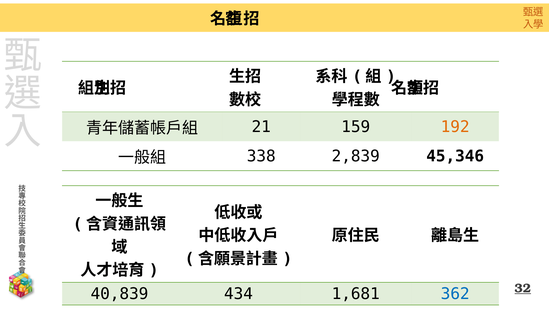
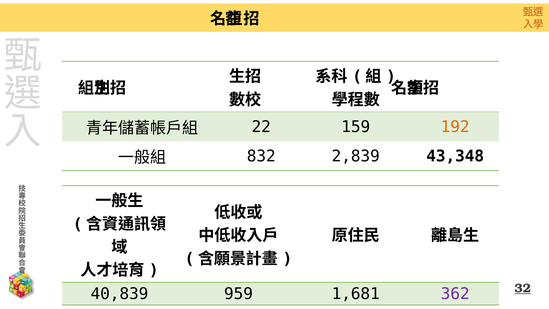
21: 21 -> 22
338: 338 -> 832
45,346: 45,346 -> 43,348
434: 434 -> 959
362 colour: blue -> purple
